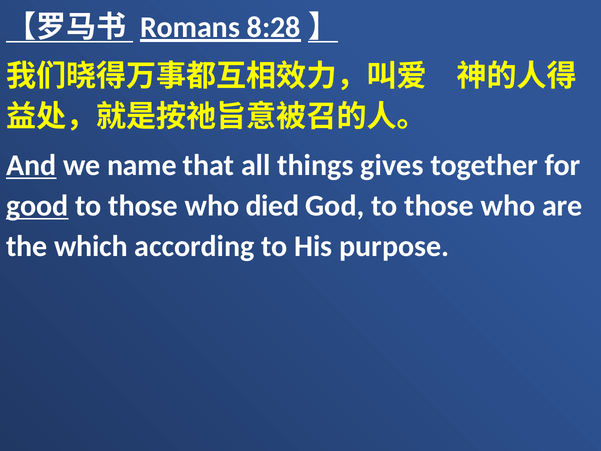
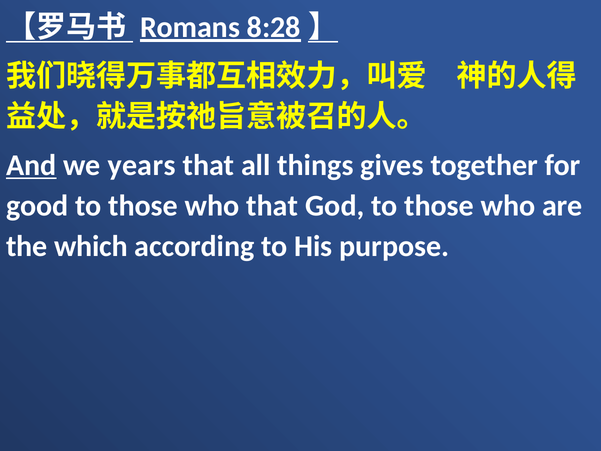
name: name -> years
good underline: present -> none
who died: died -> that
